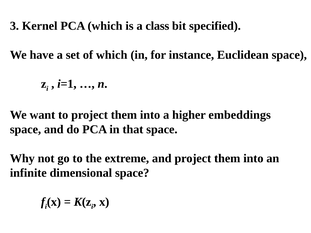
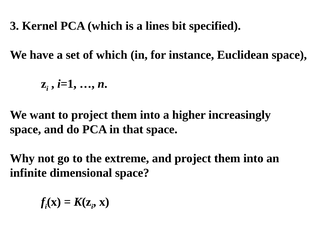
class: class -> lines
embeddings: embeddings -> increasingly
